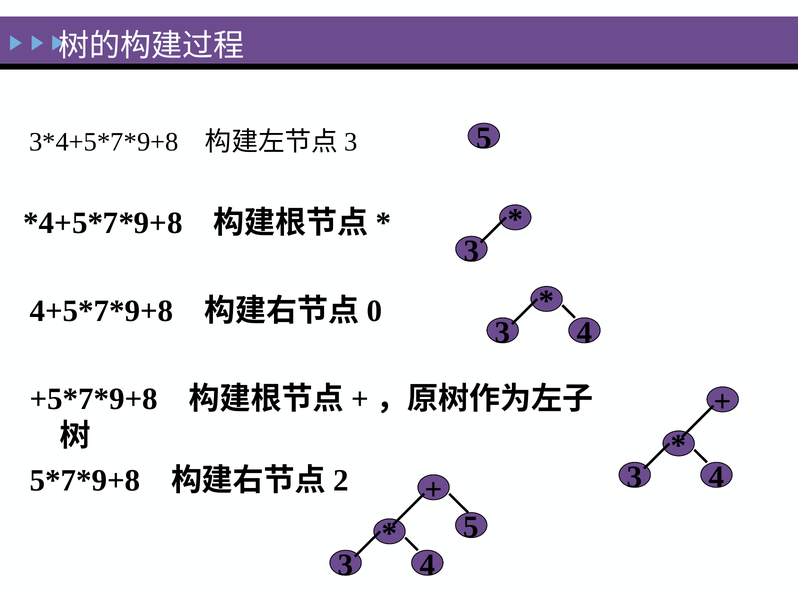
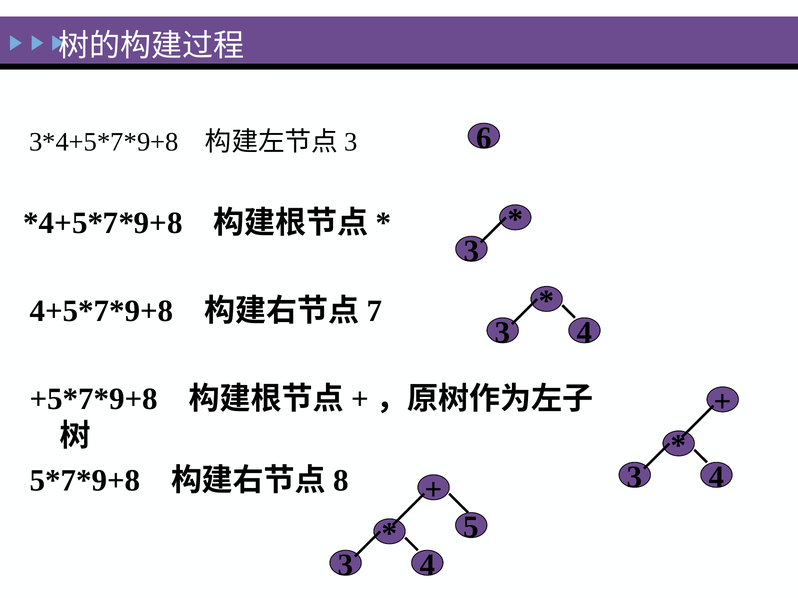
5 at (484, 138): 5 -> 6
0: 0 -> 7
2: 2 -> 8
